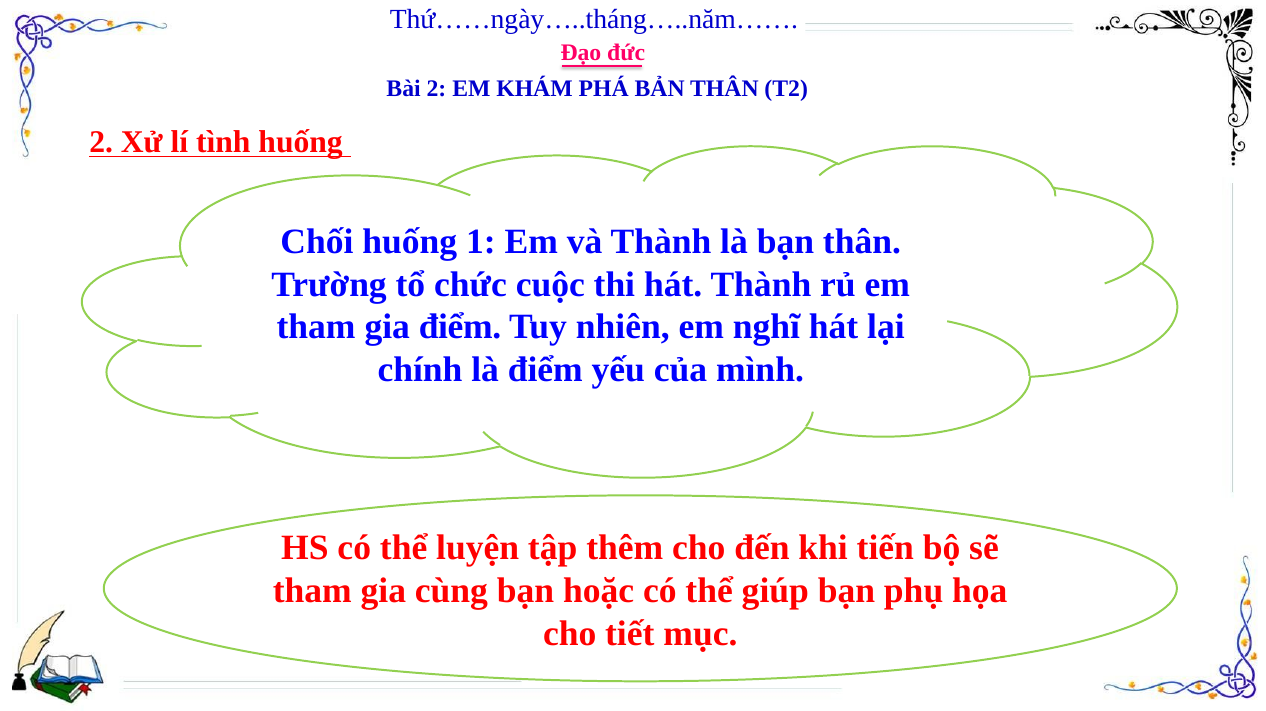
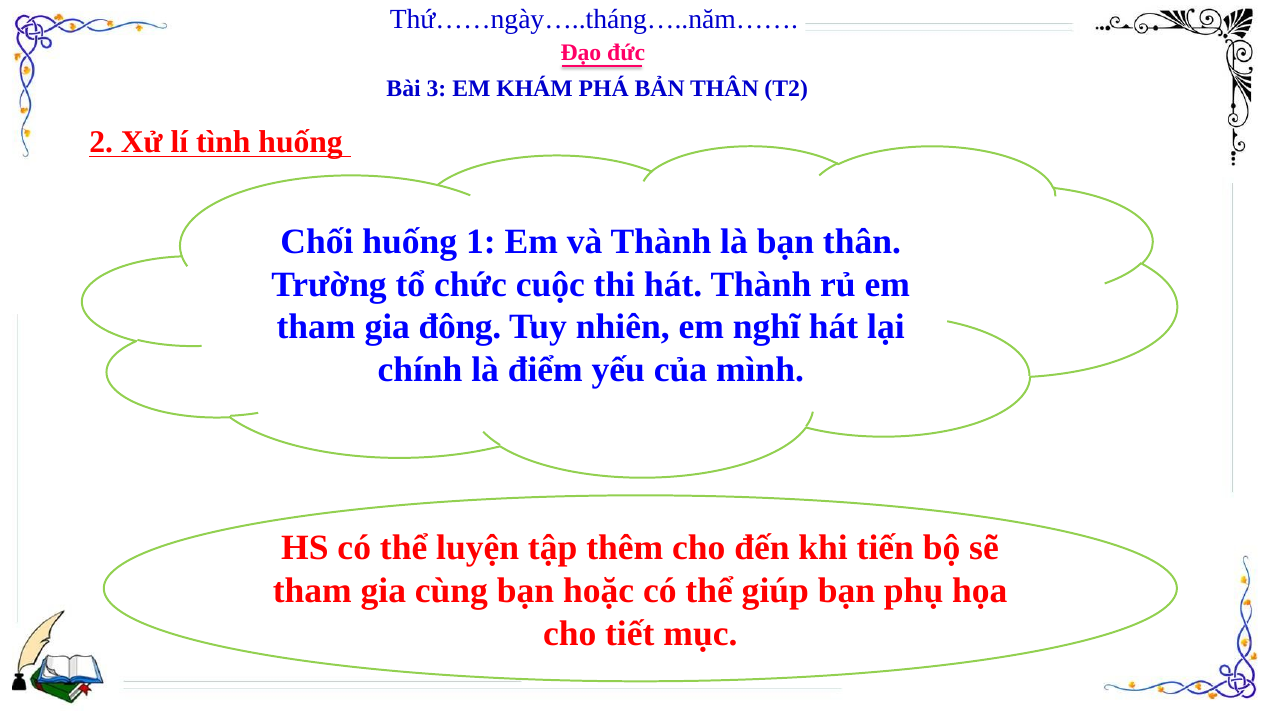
Bài 2: 2 -> 3
gia điểm: điểm -> đông
